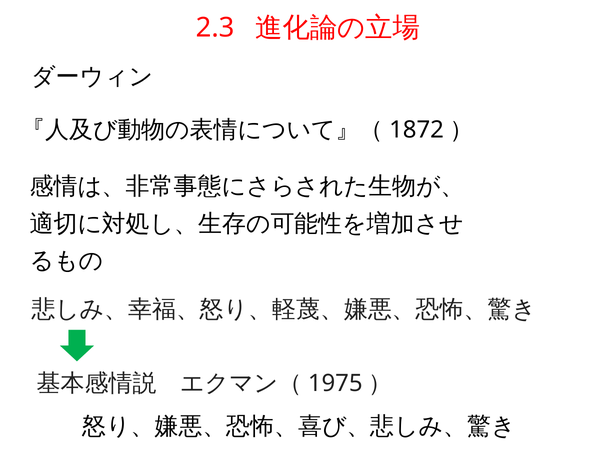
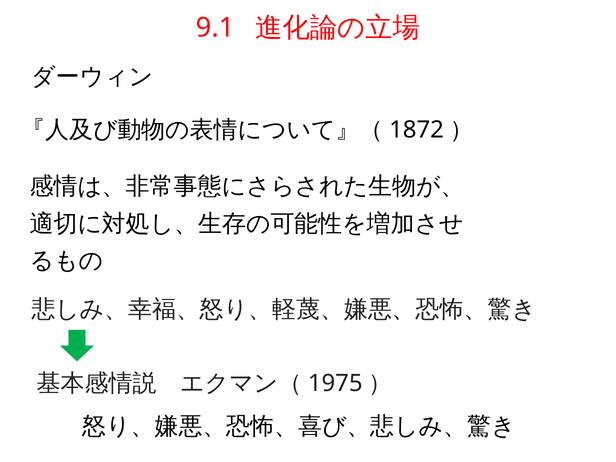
2.3: 2.3 -> 9.1
